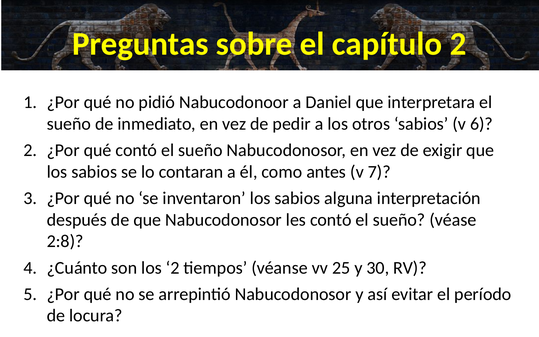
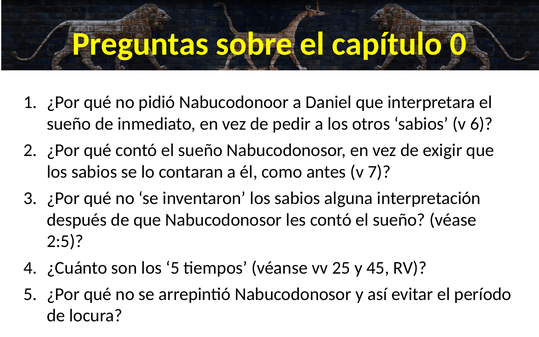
capítulo 2: 2 -> 0
2:8: 2:8 -> 2:5
los 2: 2 -> 5
30: 30 -> 45
